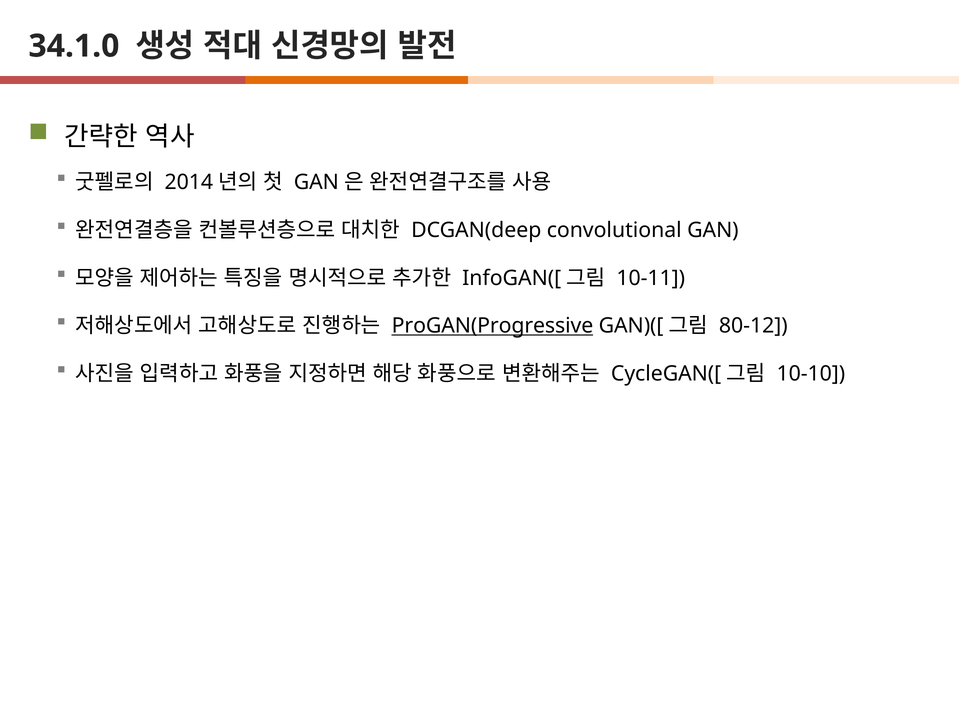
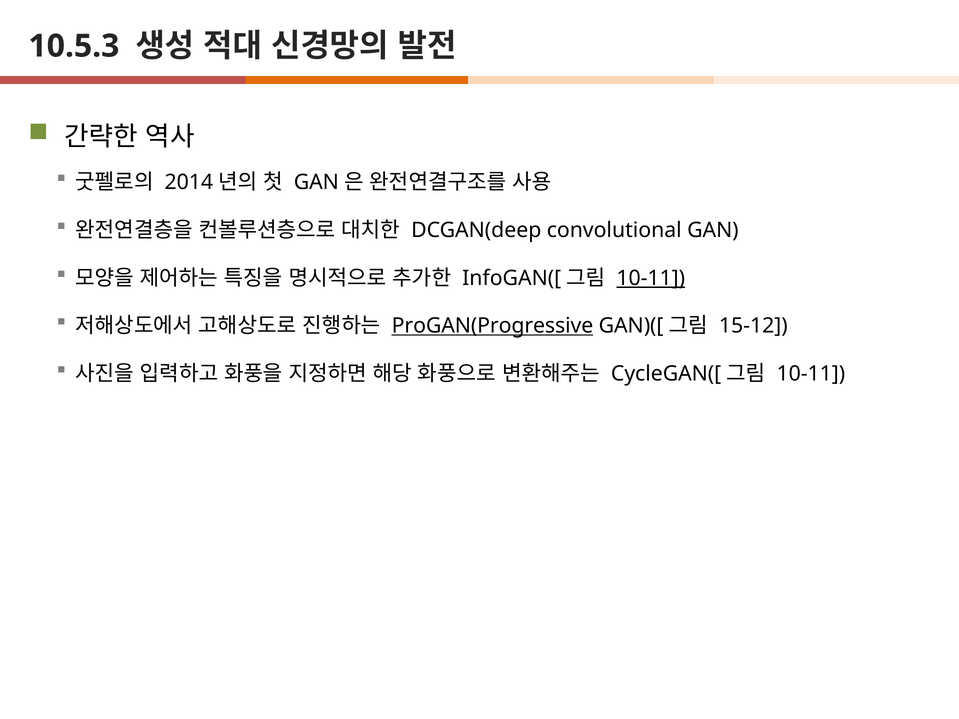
34.1.0: 34.1.0 -> 10.5.3
10-11 at (651, 278) underline: none -> present
80-12: 80-12 -> 15-12
10-10 at (811, 374): 10-10 -> 10-11
